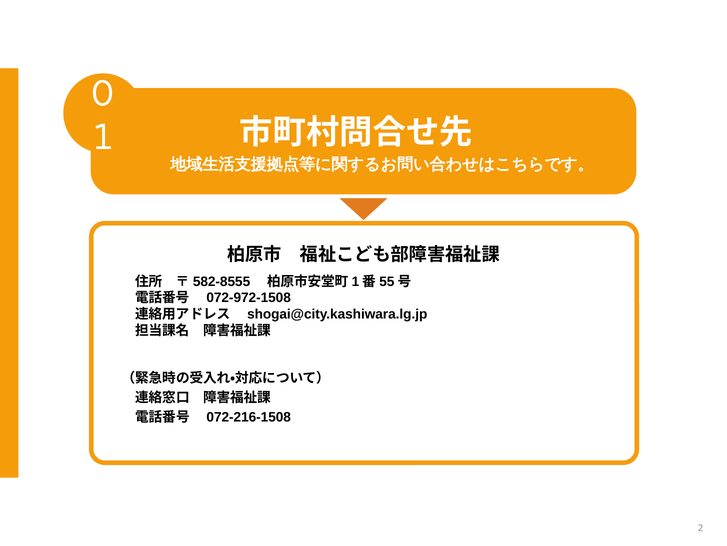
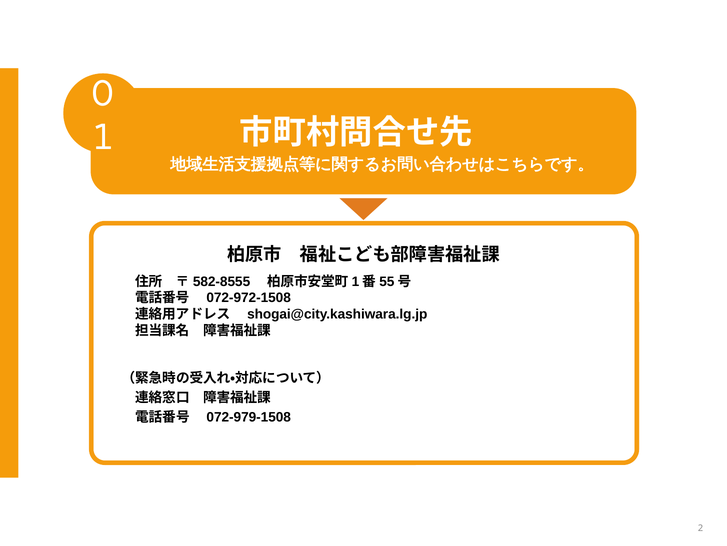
072-216-1508: 072-216-1508 -> 072-979-1508
